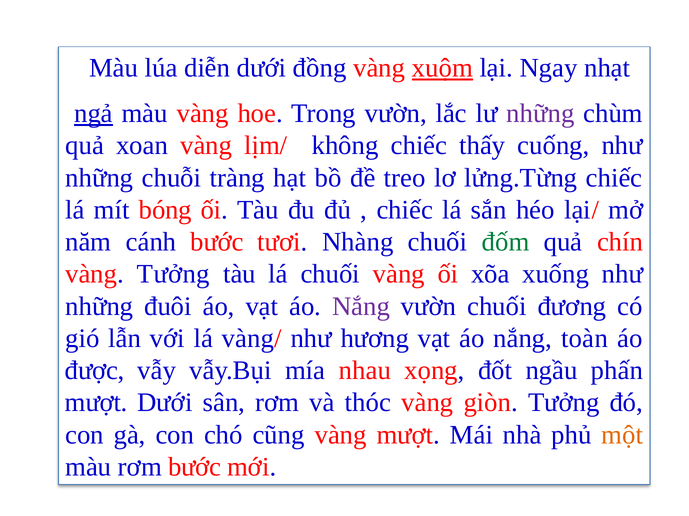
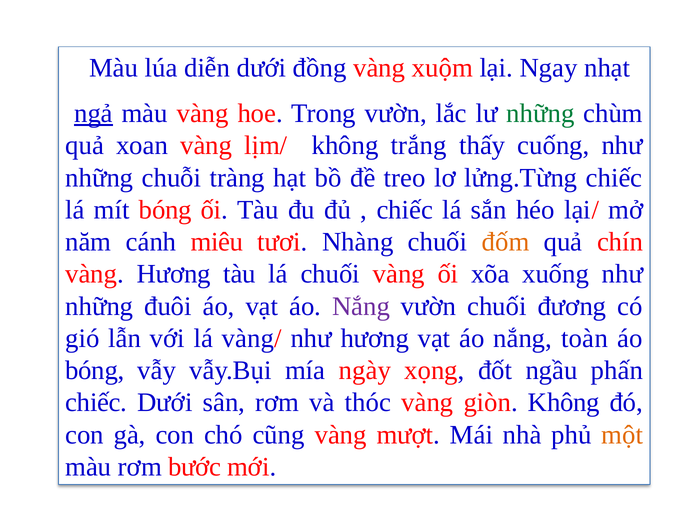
xuộm underline: present -> none
những at (540, 114) colour: purple -> green
không chiếc: chiếc -> trắng
cánh bước: bước -> miêu
đốm colour: green -> orange
vàng Tưởng: Tưởng -> Hương
được at (95, 371): được -> bóng
nhau: nhau -> ngày
mượt at (96, 403): mượt -> chiếc
giòn Tưởng: Tưởng -> Không
